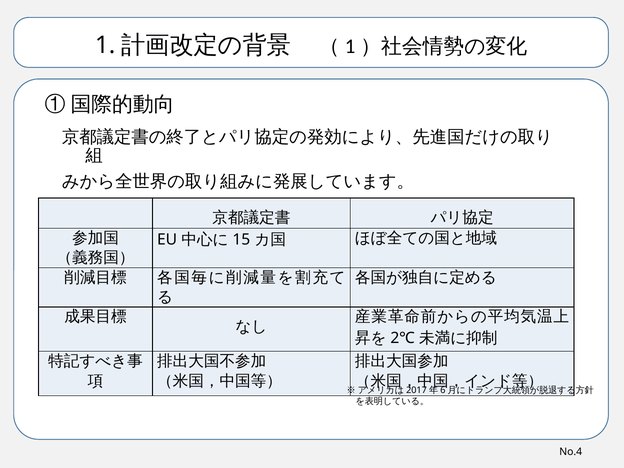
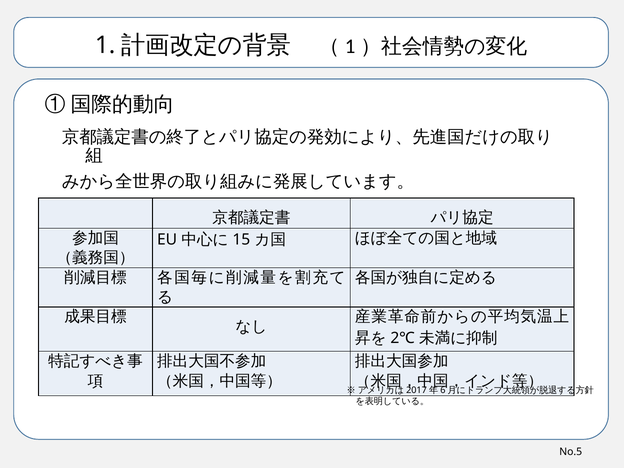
No.4: No.4 -> No.5
